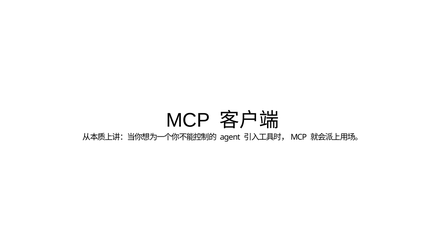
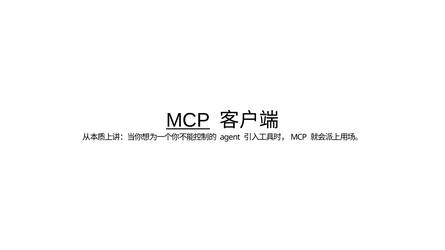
MCP underline: none -> present
